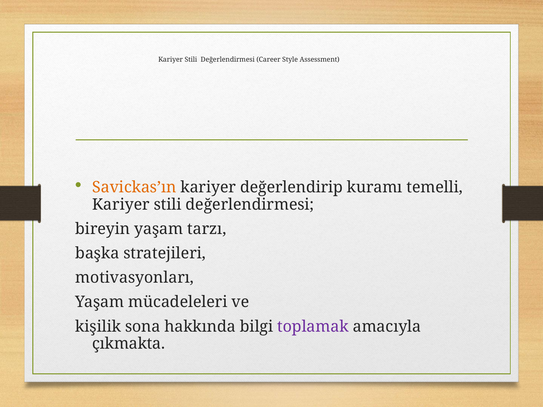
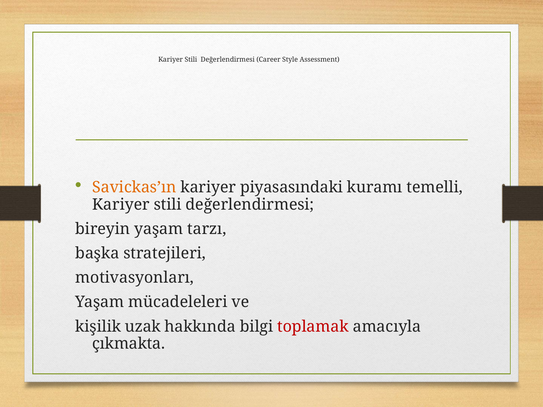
değerlendirip: değerlendirip -> piyasasındaki
sona: sona -> uzak
toplamak colour: purple -> red
